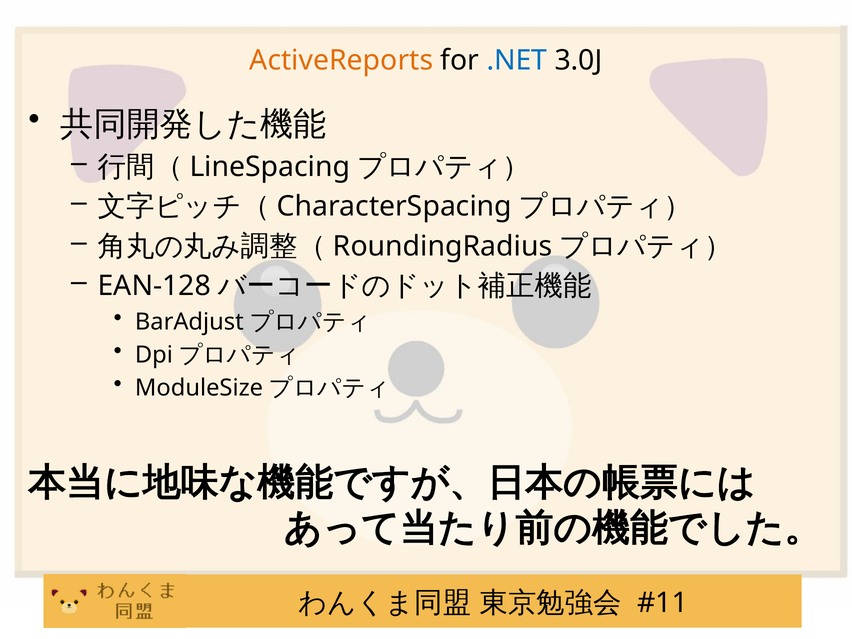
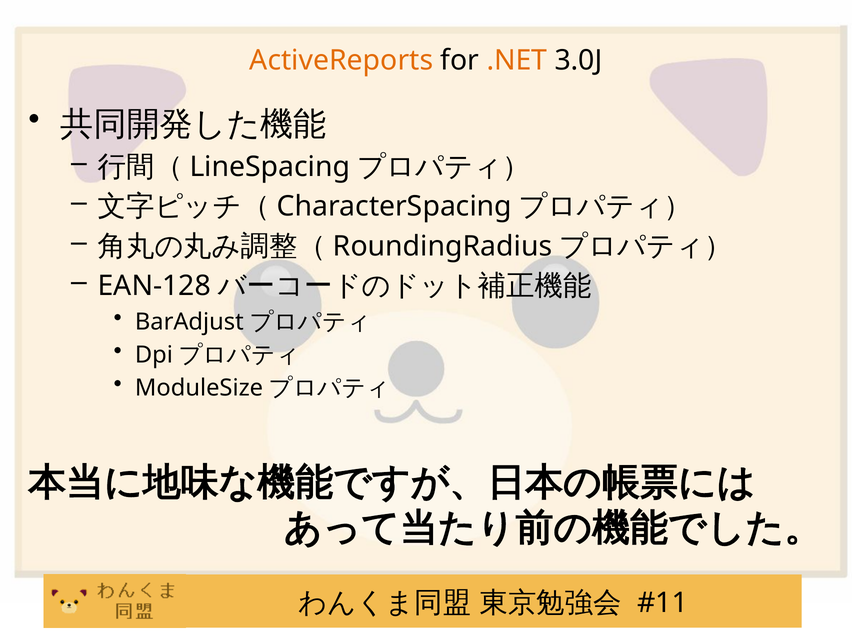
.NET colour: blue -> orange
